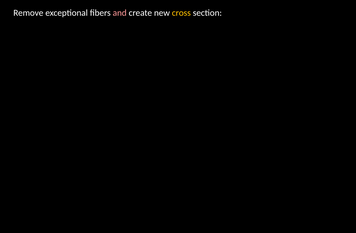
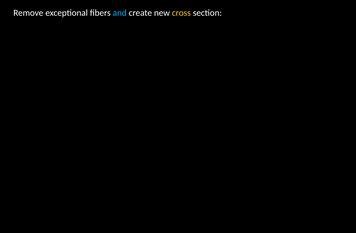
and colour: pink -> light blue
